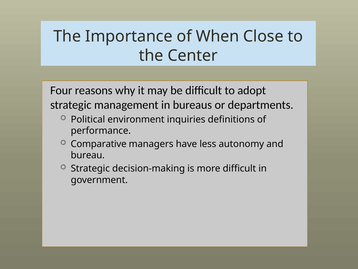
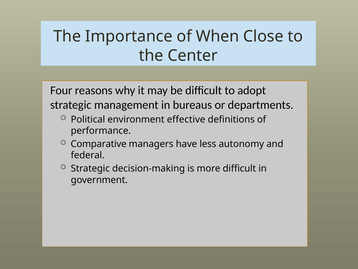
inquiries: inquiries -> effective
bureau: bureau -> federal
